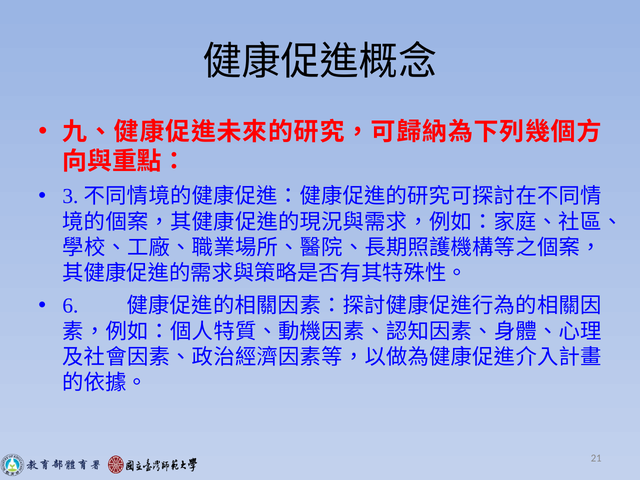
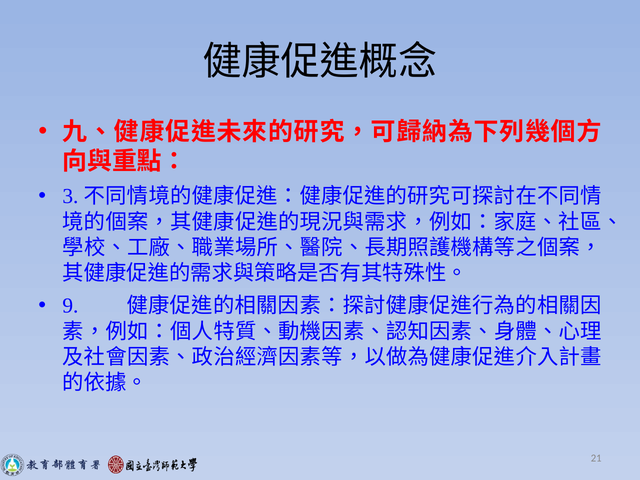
6: 6 -> 9
